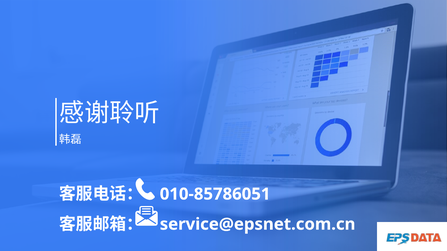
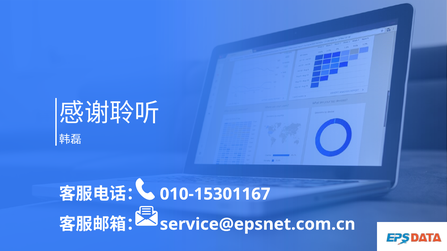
010-85786051: 010-85786051 -> 010-15301167
